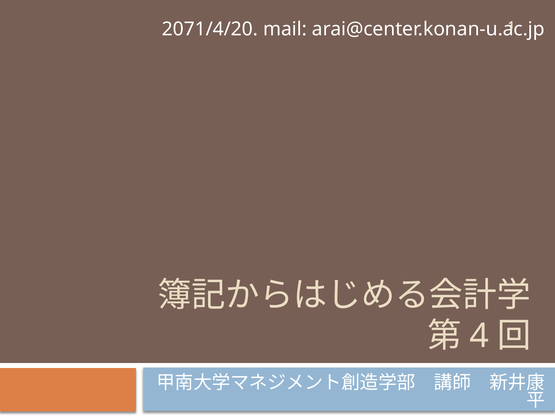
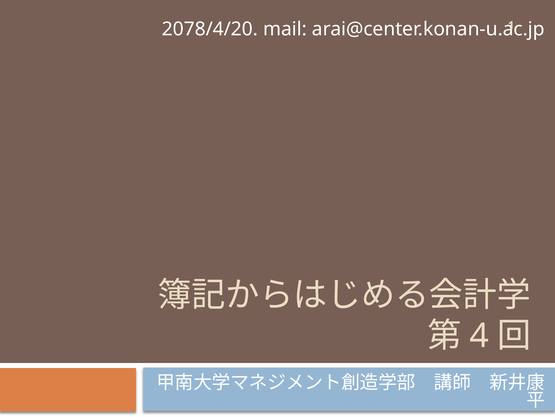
2071/4/20: 2071/4/20 -> 2078/4/20
